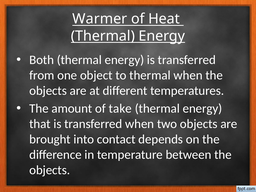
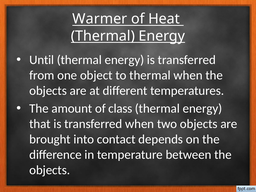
Both: Both -> Until
take: take -> class
